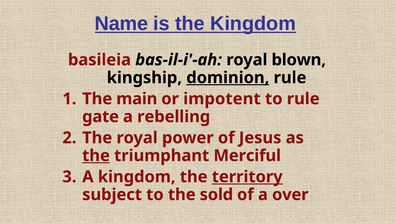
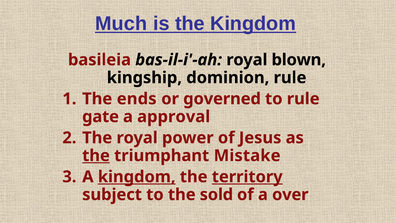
Name: Name -> Much
dominion underline: present -> none
main: main -> ends
impotent: impotent -> governed
rebelling: rebelling -> approval
Merciful: Merciful -> Mistake
kingdom at (137, 177) underline: none -> present
